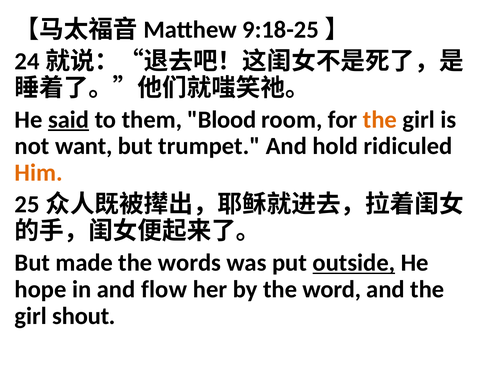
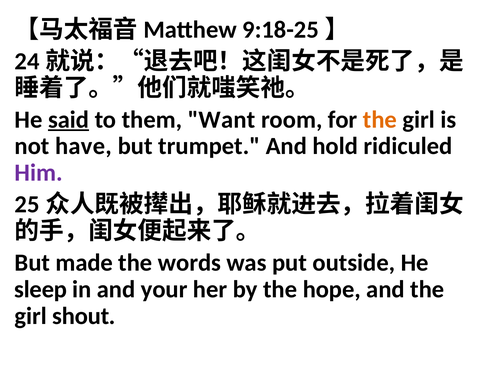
Blood: Blood -> Want
want: want -> have
Him colour: orange -> purple
outside underline: present -> none
hope: hope -> sleep
flow: flow -> your
word: word -> hope
